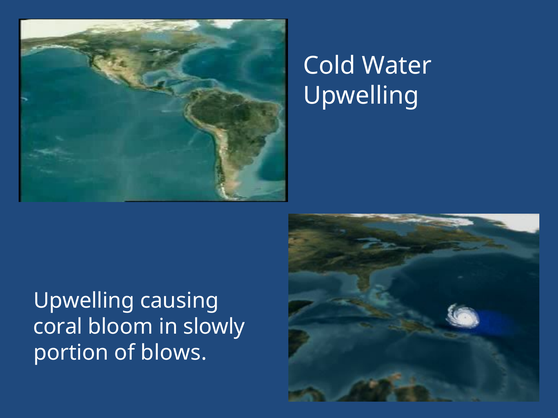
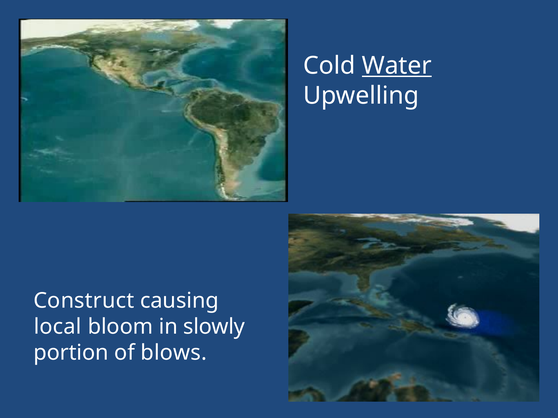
Water underline: none -> present
Upwelling at (84, 301): Upwelling -> Construct
coral: coral -> local
